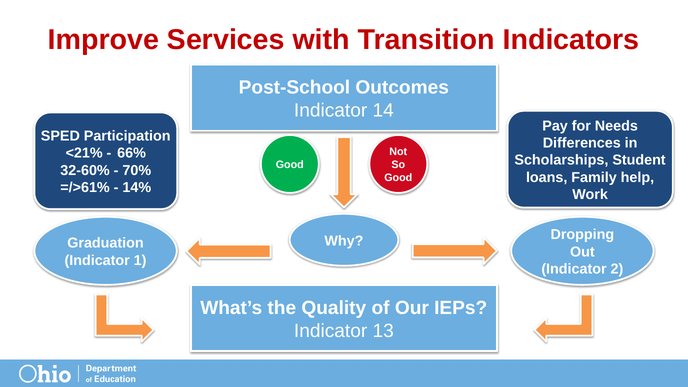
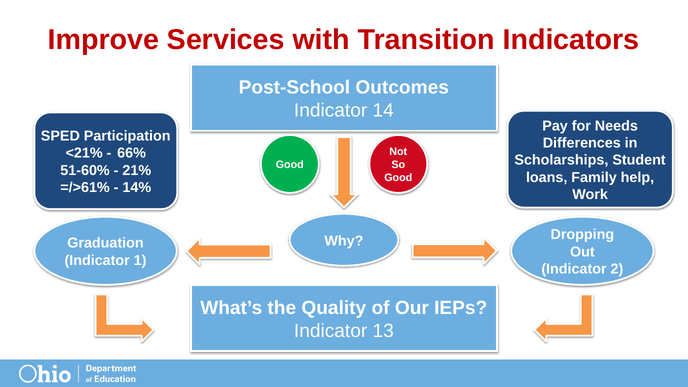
32-60%: 32-60% -> 51-60%
70%: 70% -> 21%
